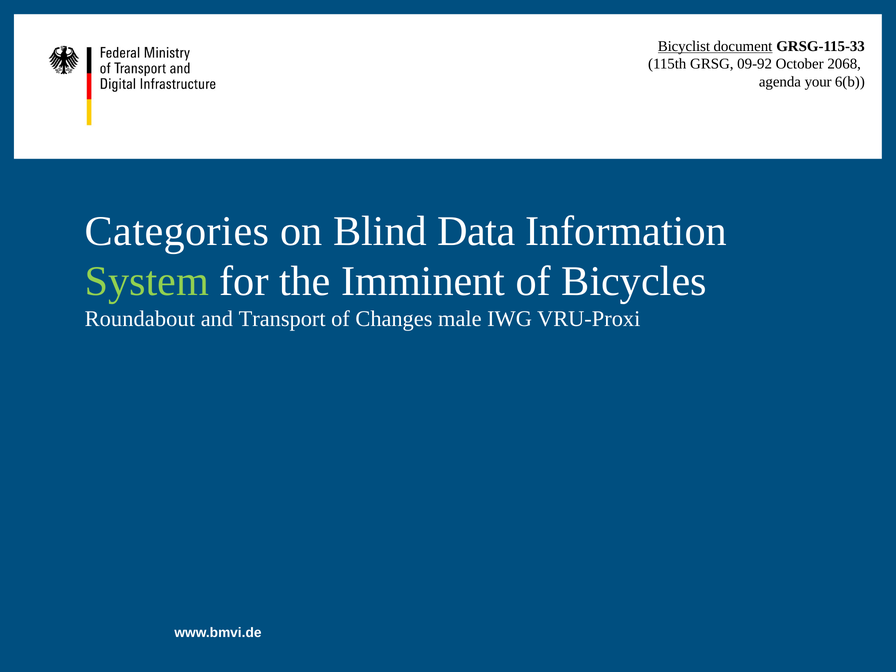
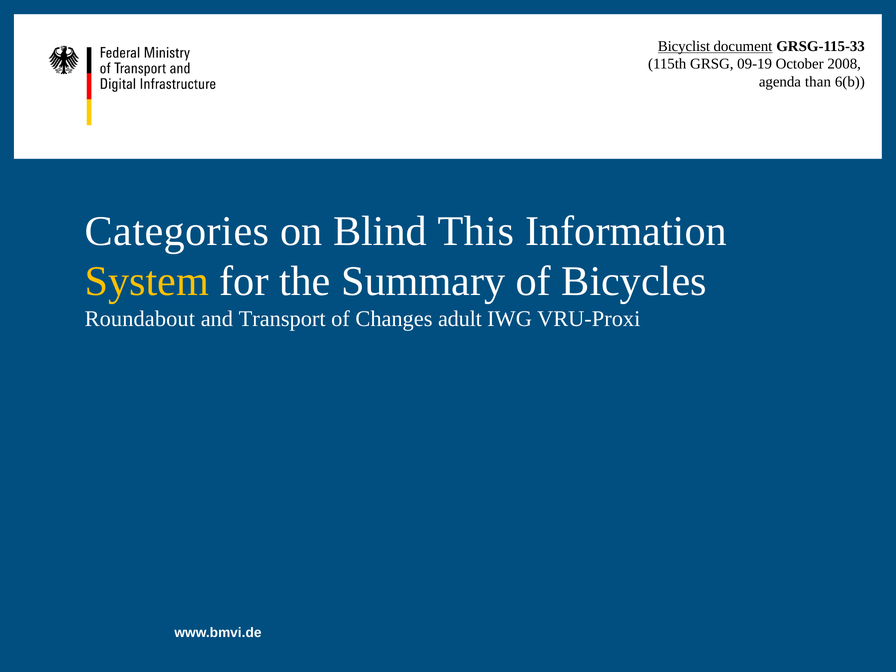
09-92: 09-92 -> 09-19
2068: 2068 -> 2008
your: your -> than
Data: Data -> This
System colour: light green -> yellow
Imminent: Imminent -> Summary
male: male -> adult
